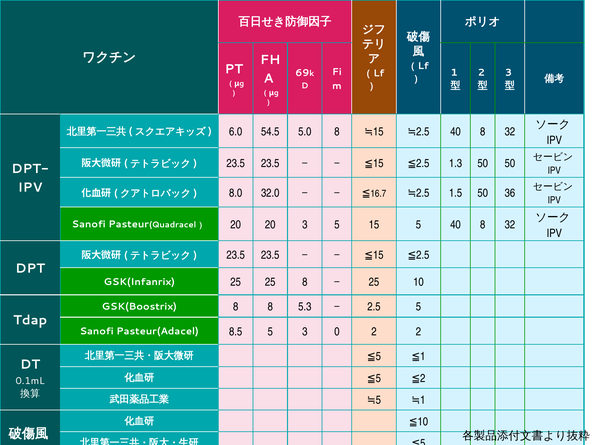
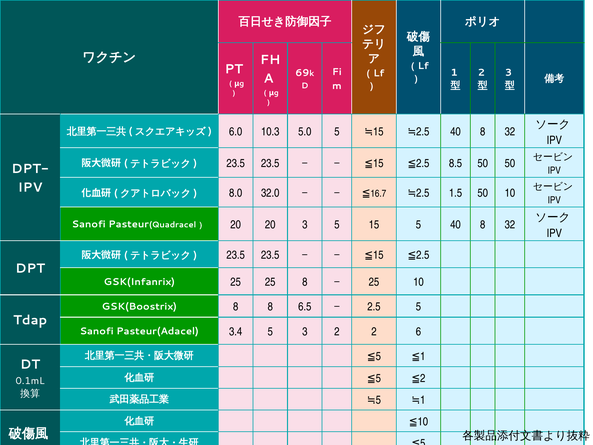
54.5: 54.5 -> 10.3
5.0 8: 8 -> 5
1.3: 1.3 -> 8.5
50 36: 36 -> 10
5.3: 5.3 -> 6.5
8.5: 8.5 -> 3.4
3 0: 0 -> 2
2 2: 2 -> 6
